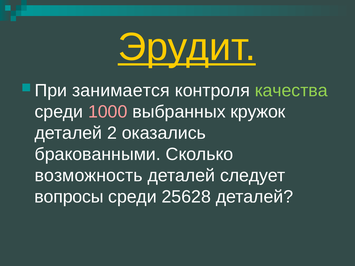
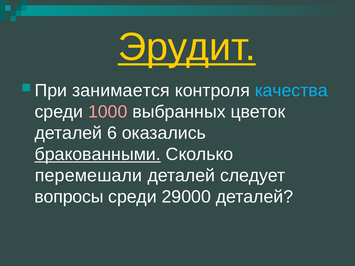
качества colour: light green -> light blue
кружок: кружок -> цветок
2: 2 -> 6
бракованными underline: none -> present
возможность: возможность -> перемешали
25628: 25628 -> 29000
